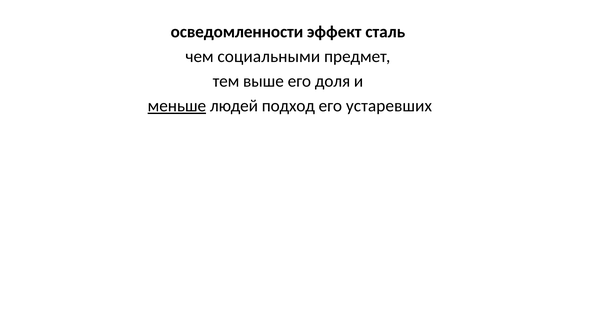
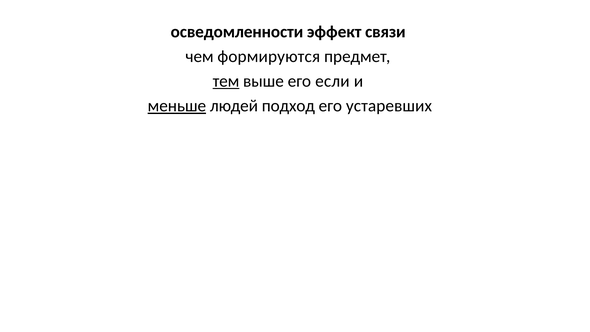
сталь: сталь -> связи
социальными: социальными -> формируются
тем underline: none -> present
доля: доля -> если
